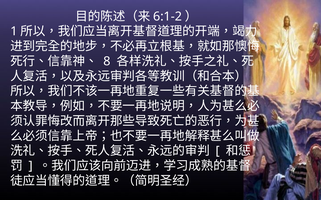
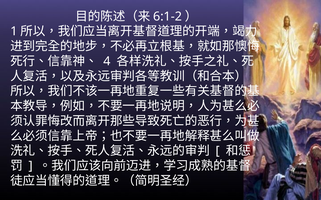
8: 8 -> 4
